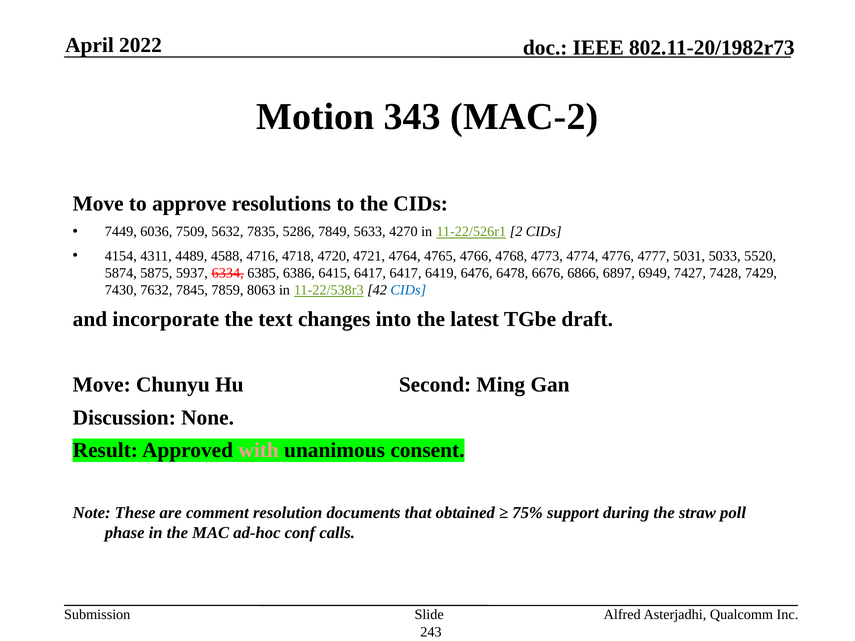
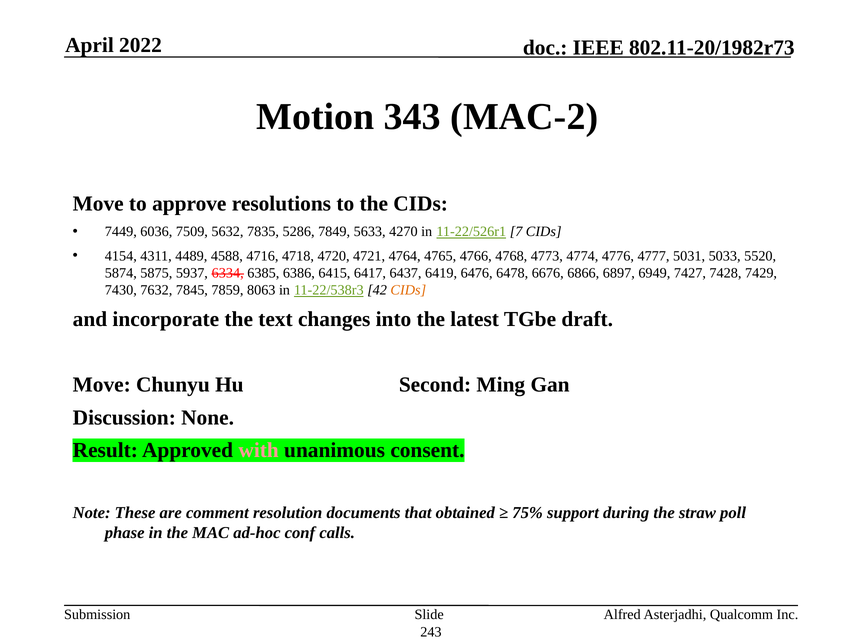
2: 2 -> 7
6417 6417: 6417 -> 6437
CIDs at (408, 290) colour: blue -> orange
